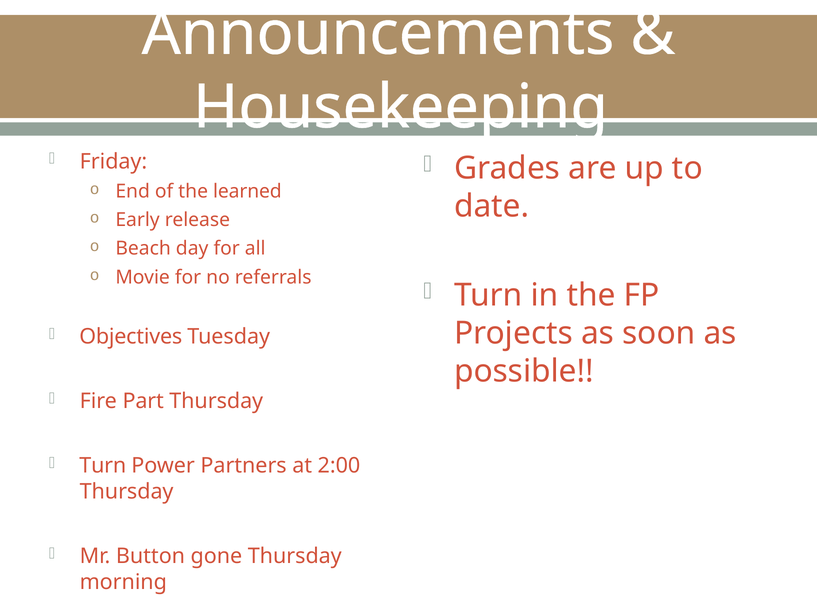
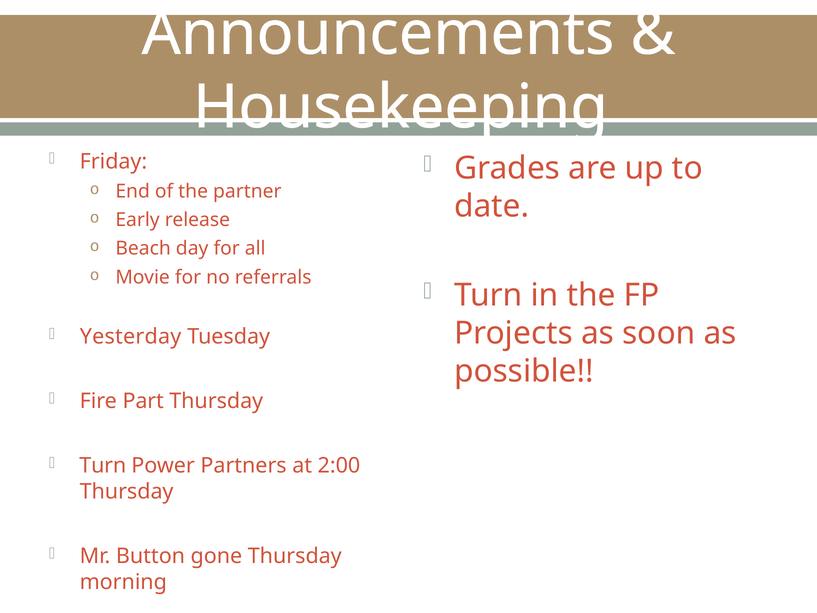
learned: learned -> partner
Objectives: Objectives -> Yesterday
